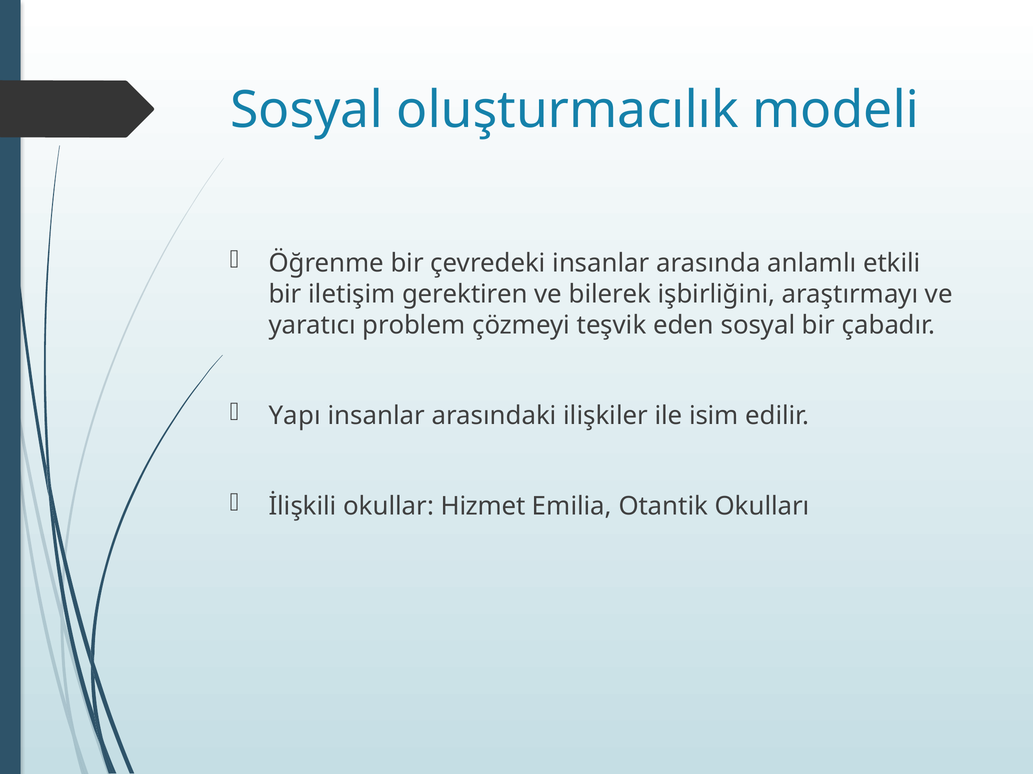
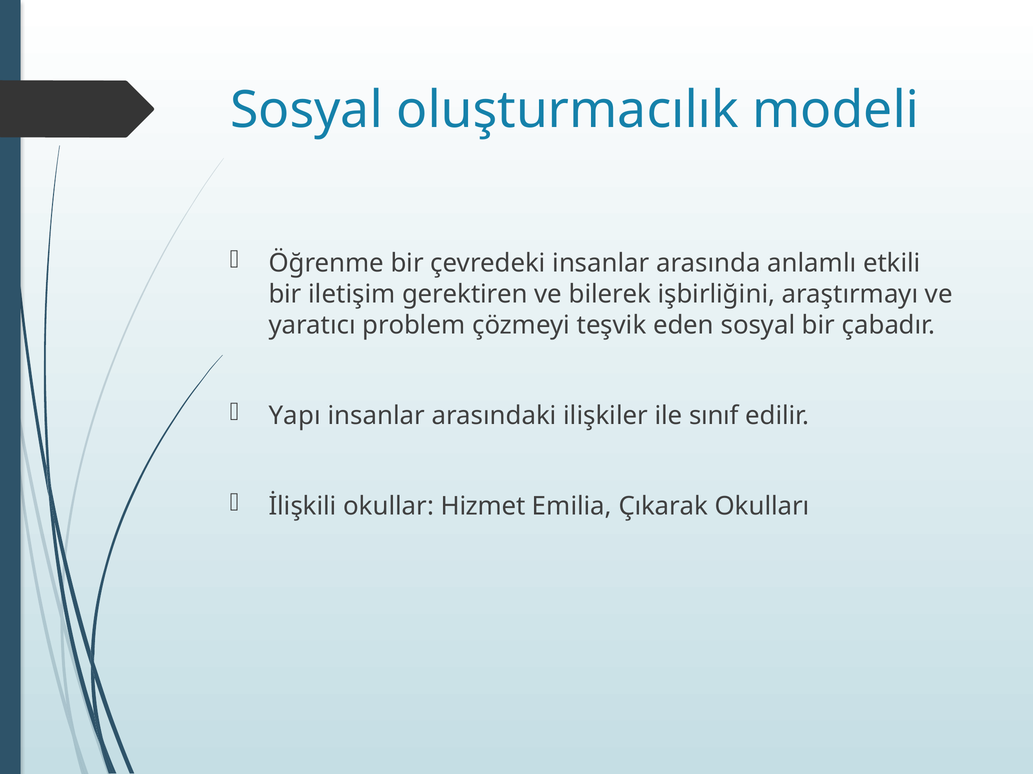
isim: isim -> sınıf
Otantik: Otantik -> Çıkarak
